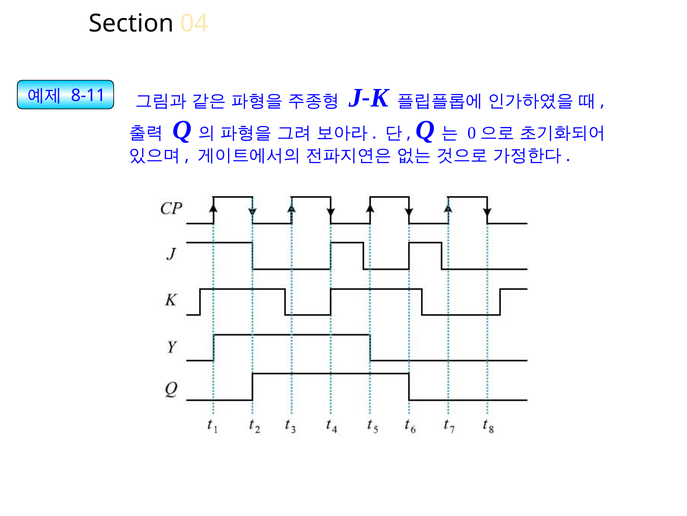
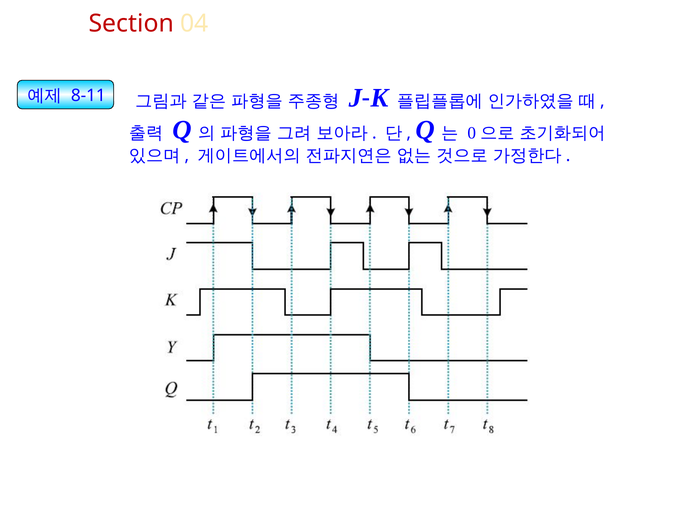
Section colour: black -> red
